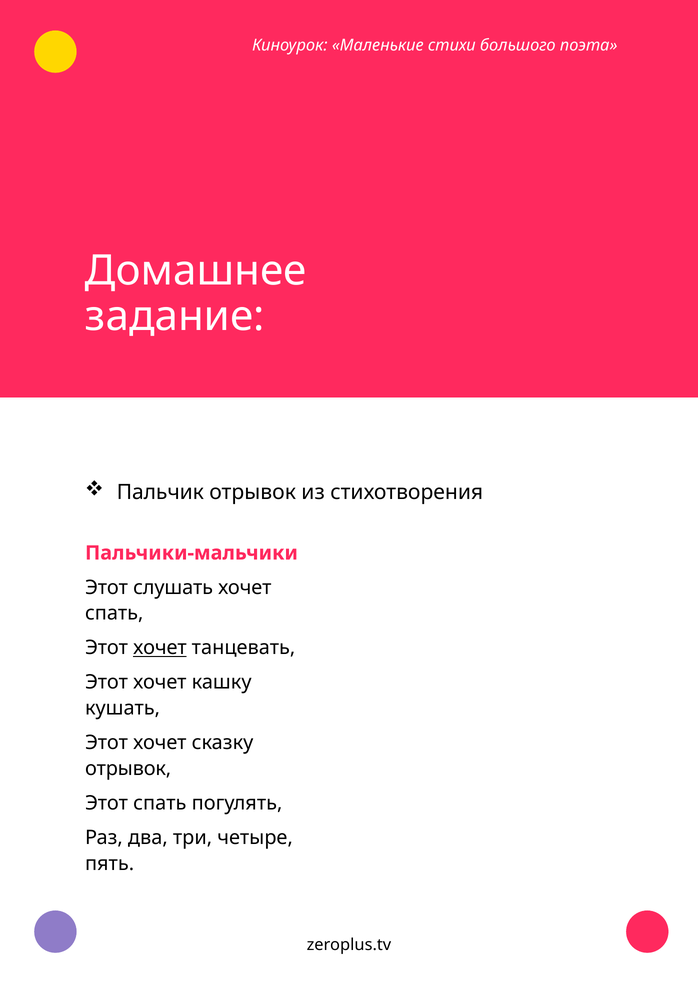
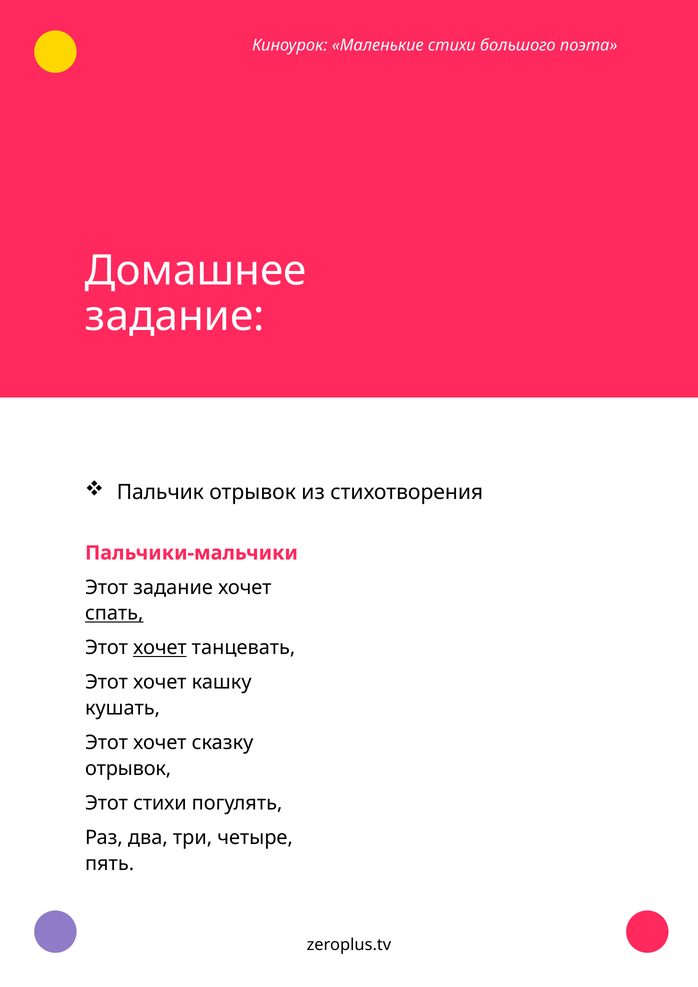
Этот слушать: слушать -> задание
спать at (114, 613) underline: none -> present
Этот спать: спать -> стихи
